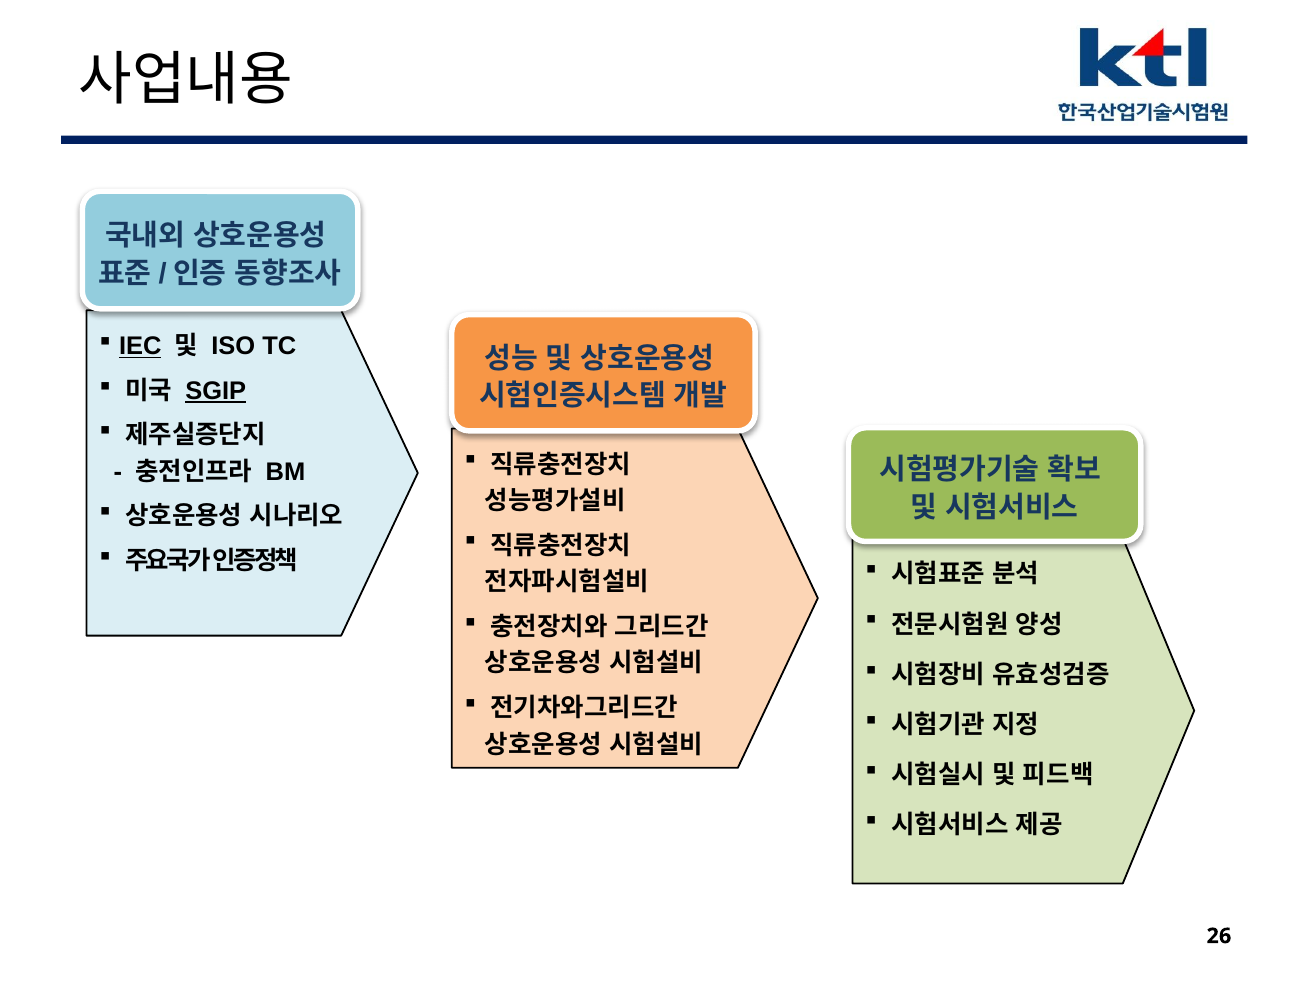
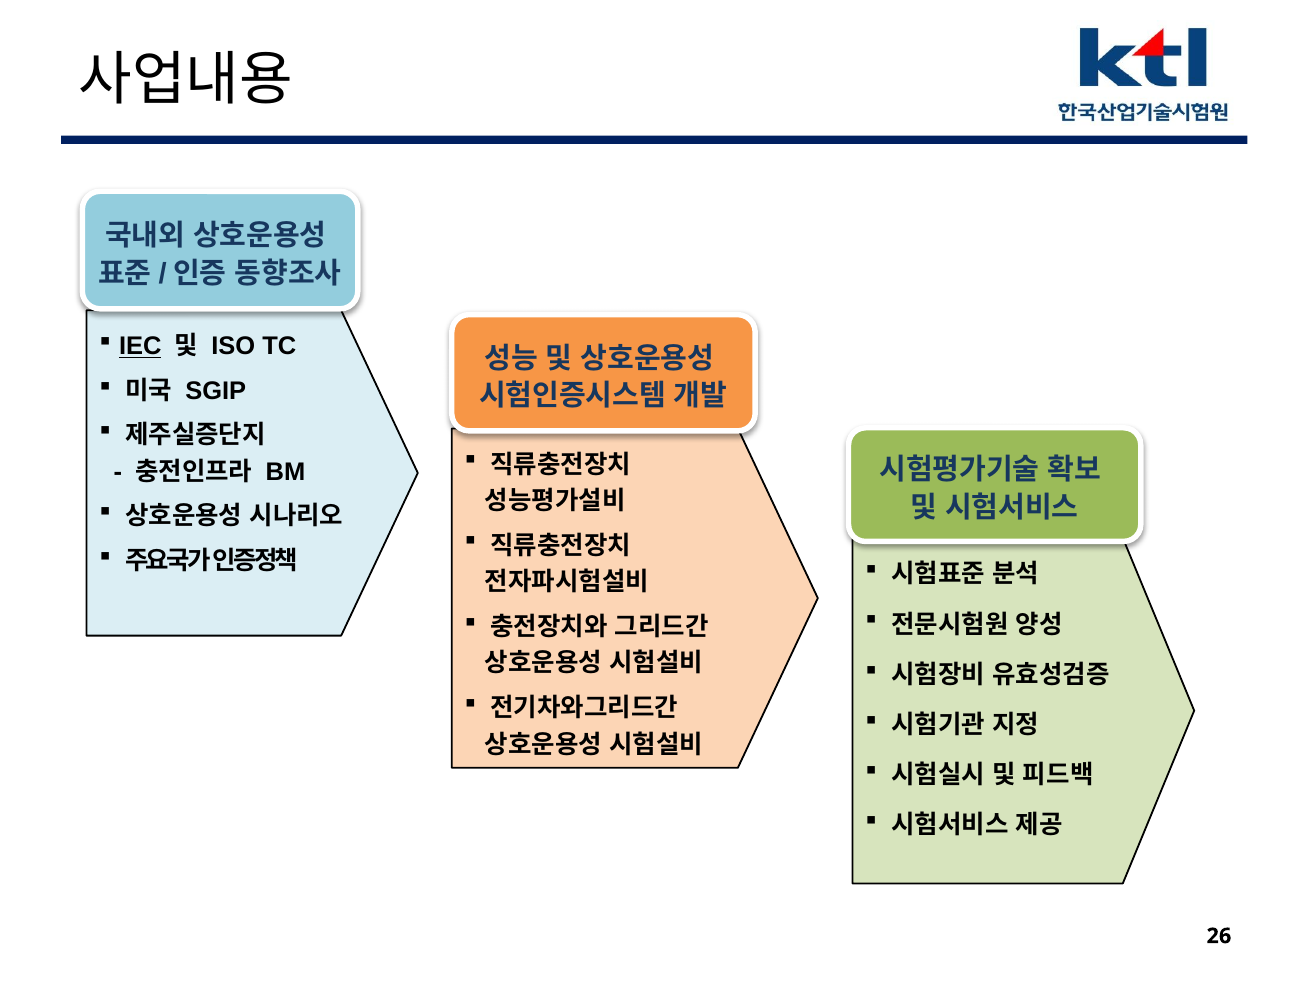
SGIP underline: present -> none
